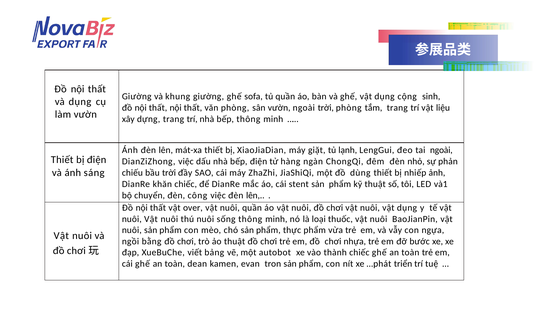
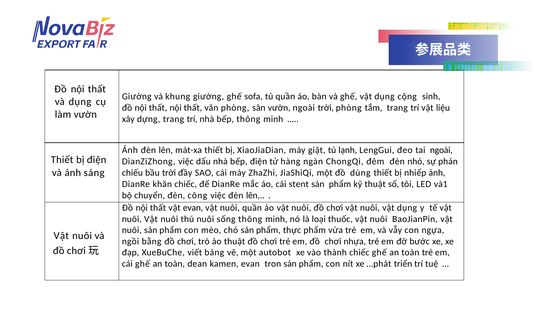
vật over: over -> evan
